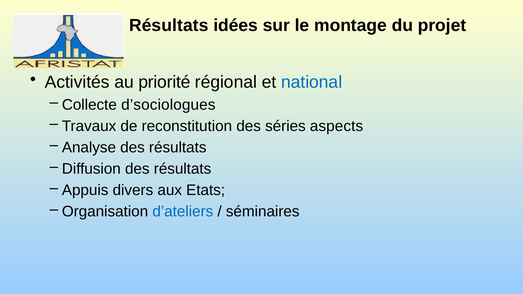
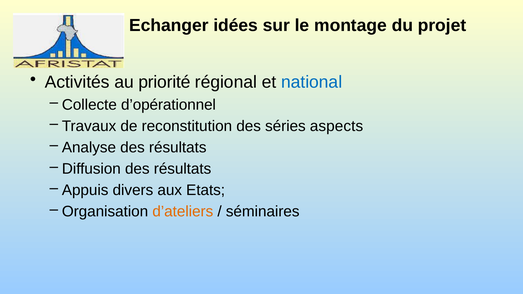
Résultats at (169, 25): Résultats -> Echanger
d’sociologues: d’sociologues -> d’opérationnel
d’ateliers colour: blue -> orange
